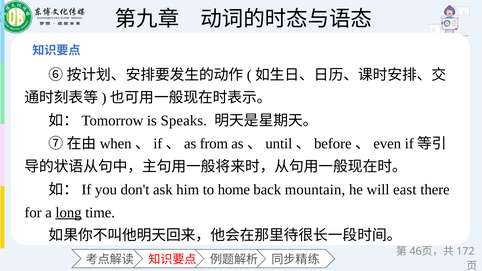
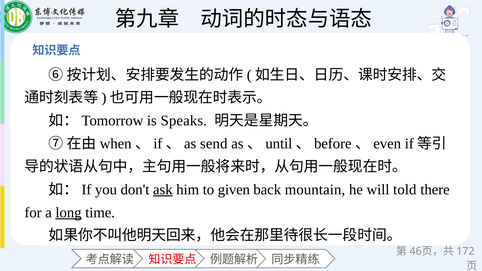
from: from -> send
ask underline: none -> present
home: home -> given
east: east -> told
